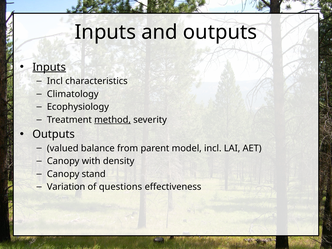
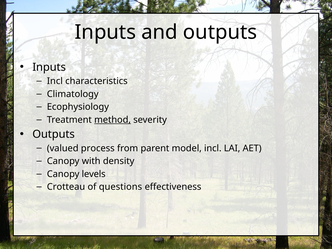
Inputs at (49, 67) underline: present -> none
balance: balance -> process
stand: stand -> levels
Variation: Variation -> Crotteau
